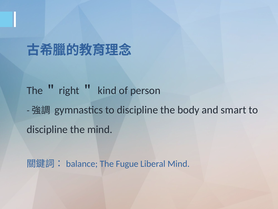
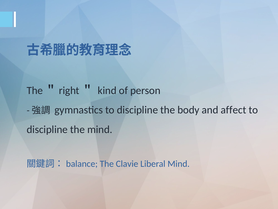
smart: smart -> affect
Fugue: Fugue -> Clavie
